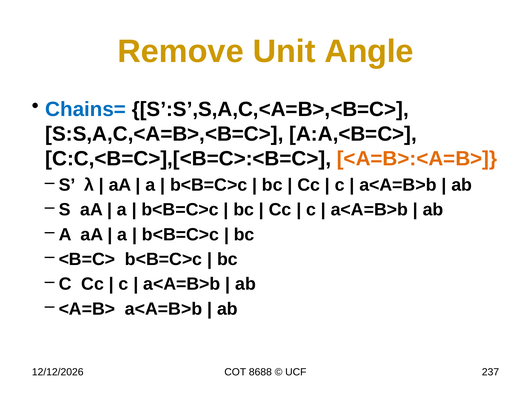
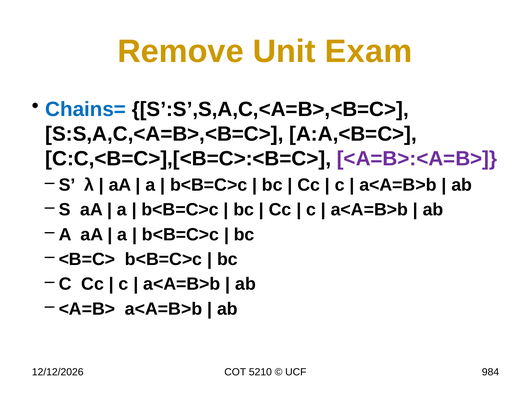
Angle: Angle -> Exam
<A=B>:<A=B> colour: orange -> purple
8688: 8688 -> 5210
237: 237 -> 984
